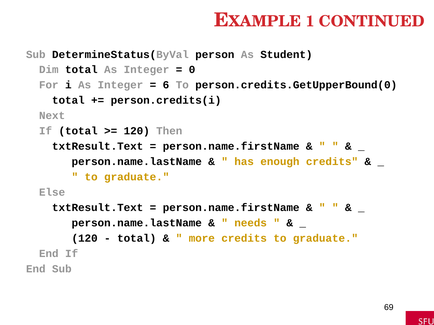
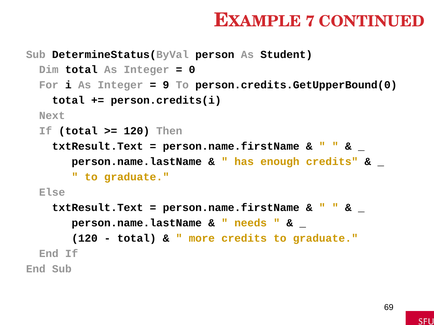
1: 1 -> 7
6: 6 -> 9
